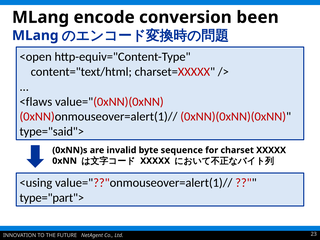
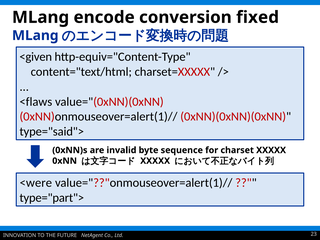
been: been -> fixed
<open: <open -> <given
<using: <using -> <were
